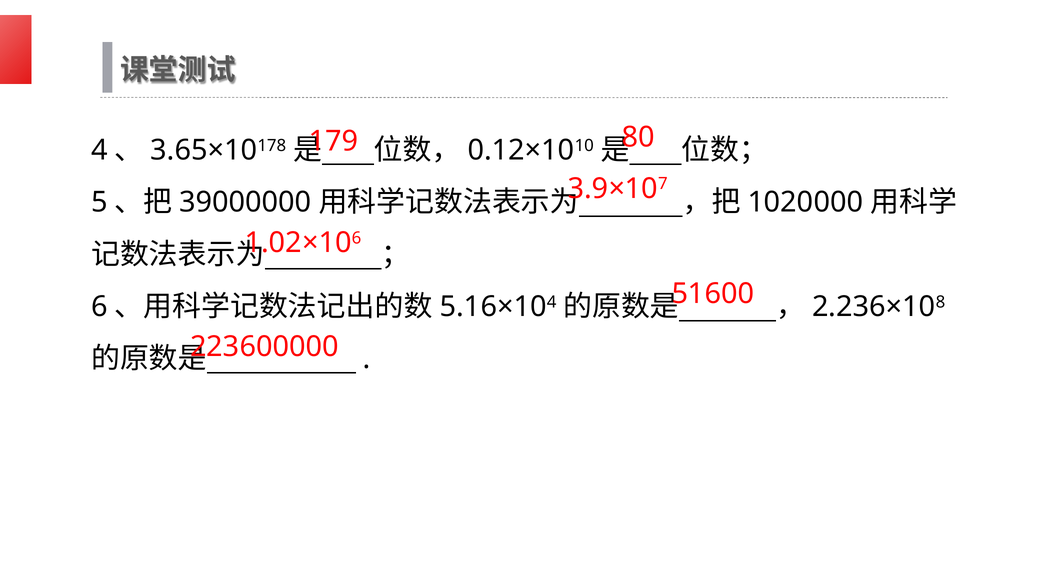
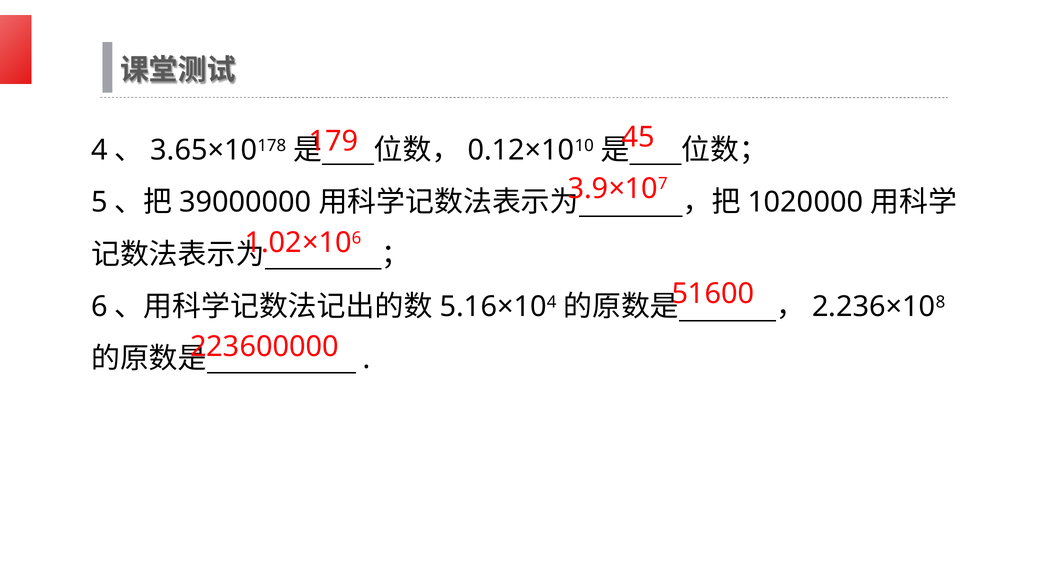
80: 80 -> 45
